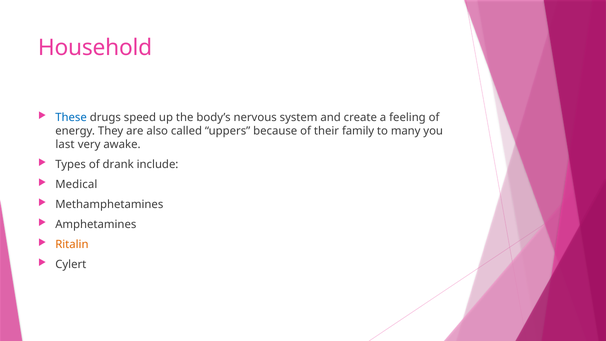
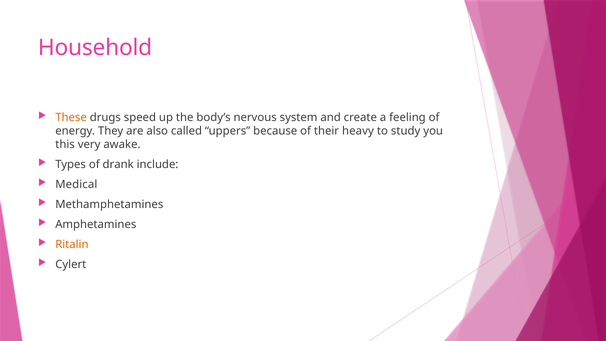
These colour: blue -> orange
family: family -> heavy
many: many -> study
last: last -> this
